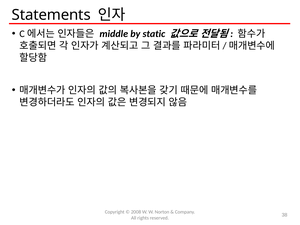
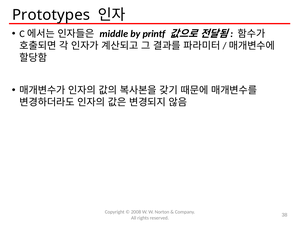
Statements: Statements -> Prototypes
static: static -> printf
